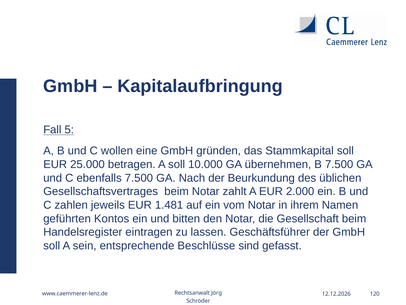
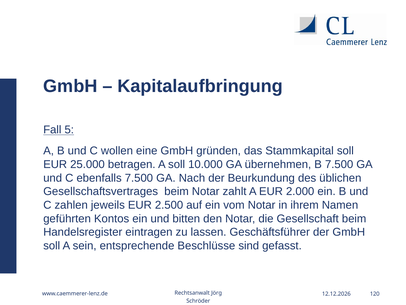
1.481: 1.481 -> 2.500
